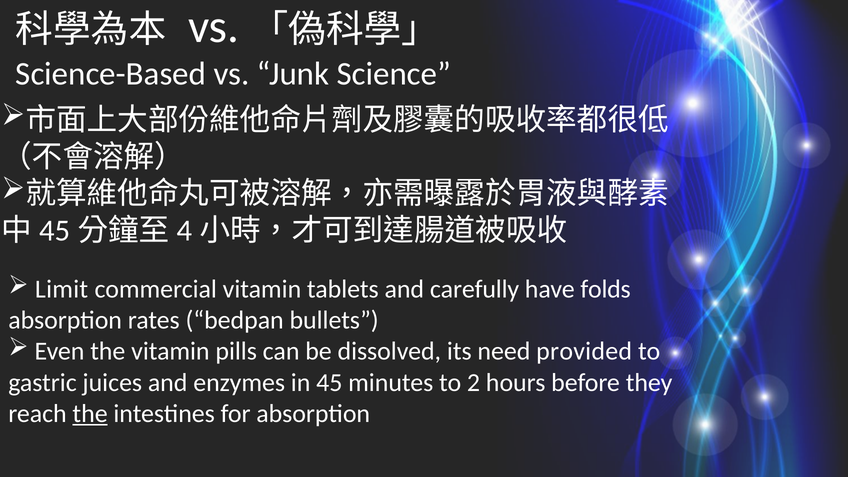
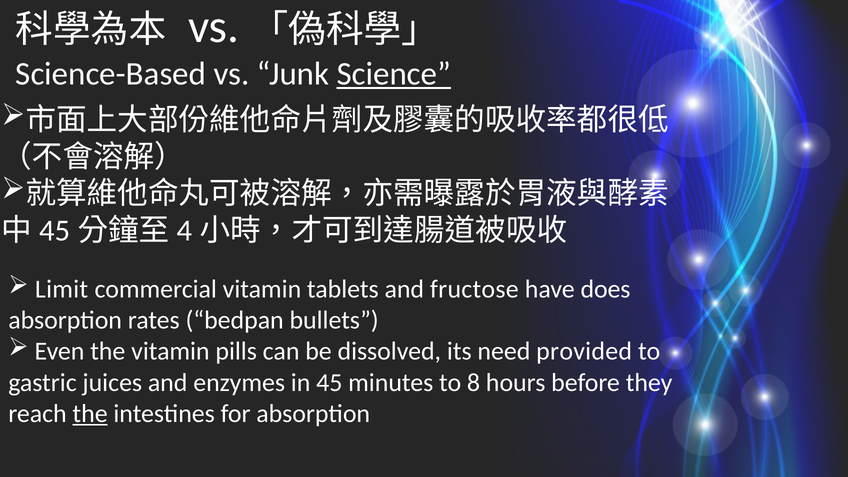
Science underline: none -> present
carefully: carefully -> fructose
folds: folds -> does
2: 2 -> 8
